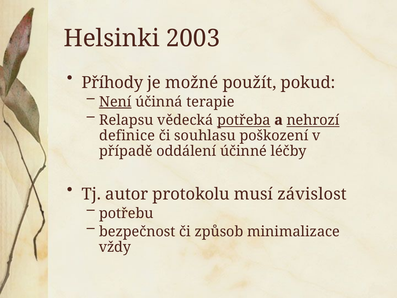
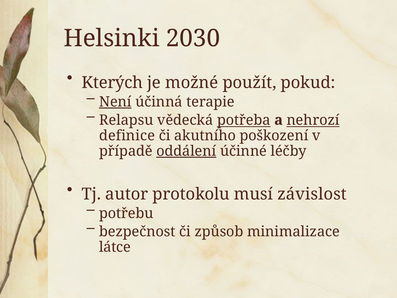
2003: 2003 -> 2030
Příhody: Příhody -> Kterých
souhlasu: souhlasu -> akutního
oddálení underline: none -> present
vždy: vždy -> látce
